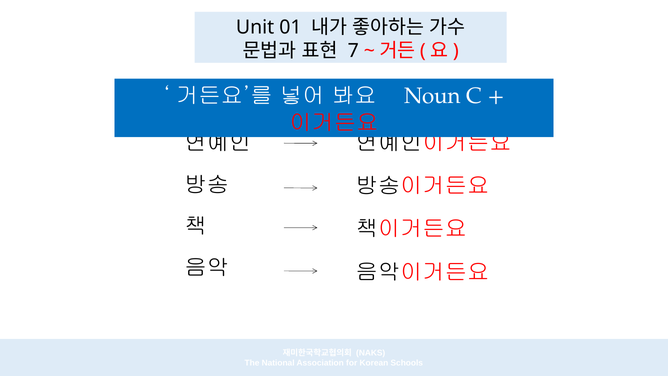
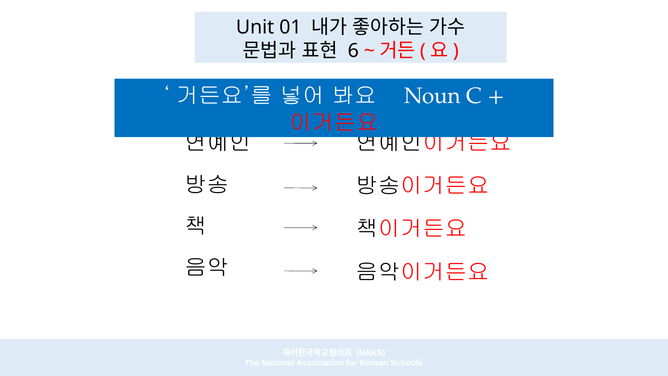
7: 7 -> 6
